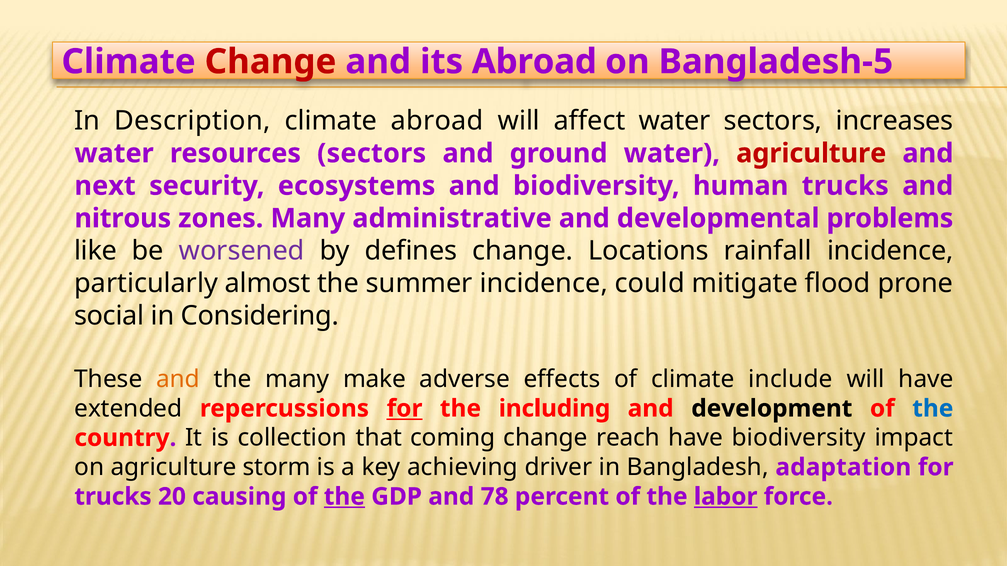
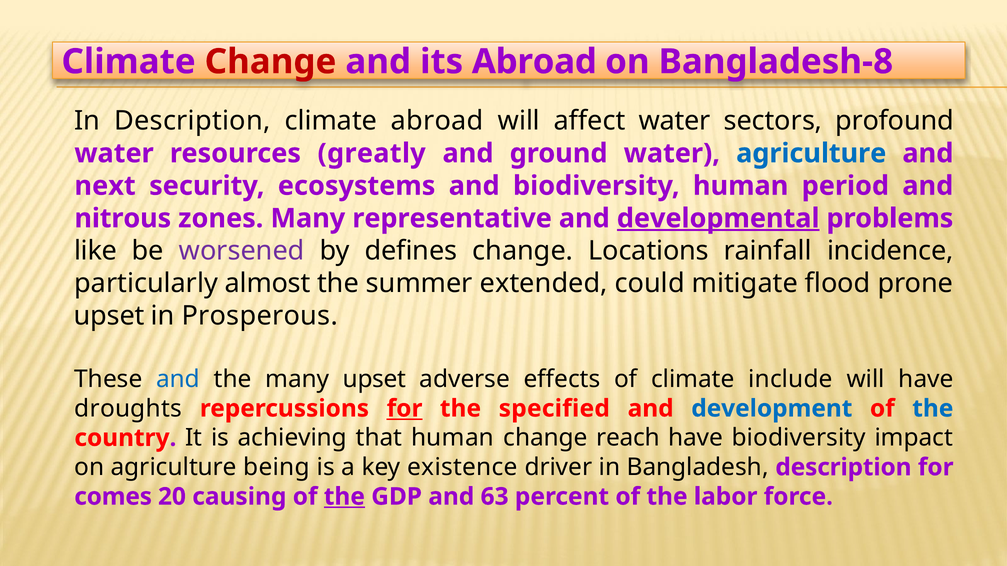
Bangladesh-5: Bangladesh-5 -> Bangladesh-8
increases: increases -> profound
resources sectors: sectors -> greatly
agriculture at (811, 153) colour: red -> blue
human trucks: trucks -> period
administrative: administrative -> representative
developmental underline: none -> present
summer incidence: incidence -> extended
social at (109, 316): social -> upset
Considering: Considering -> Prosperous
and at (178, 379) colour: orange -> blue
many make: make -> upset
extended: extended -> droughts
including: including -> specified
development colour: black -> blue
collection: collection -> achieving
that coming: coming -> human
storm: storm -> being
achieving: achieving -> existence
Bangladesh adaptation: adaptation -> description
trucks at (113, 497): trucks -> comes
78: 78 -> 63
labor underline: present -> none
